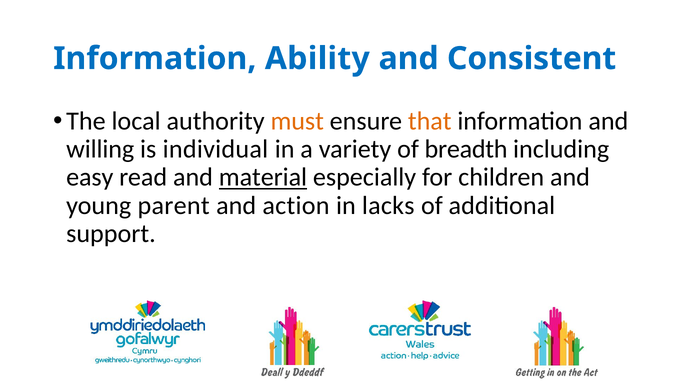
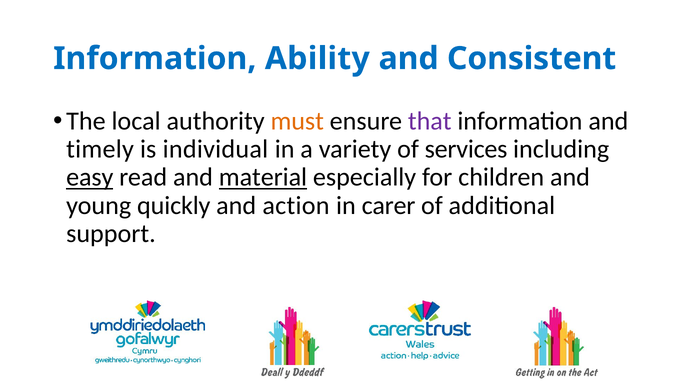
that colour: orange -> purple
willing: willing -> timely
breadth: breadth -> services
easy underline: none -> present
parent: parent -> quickly
lacks: lacks -> carer
